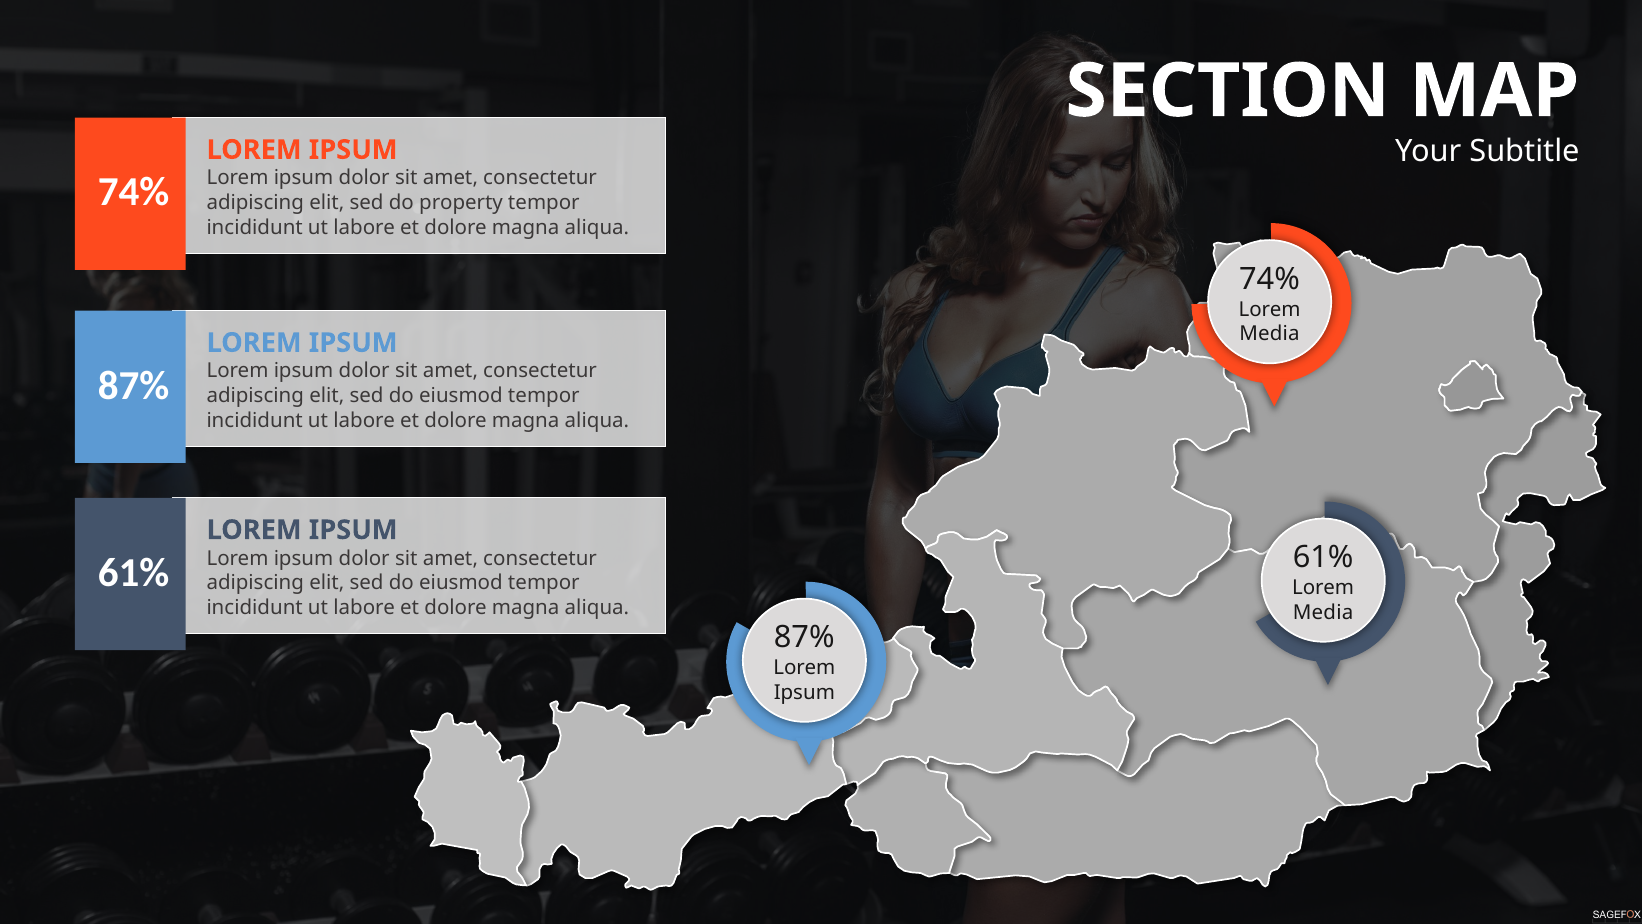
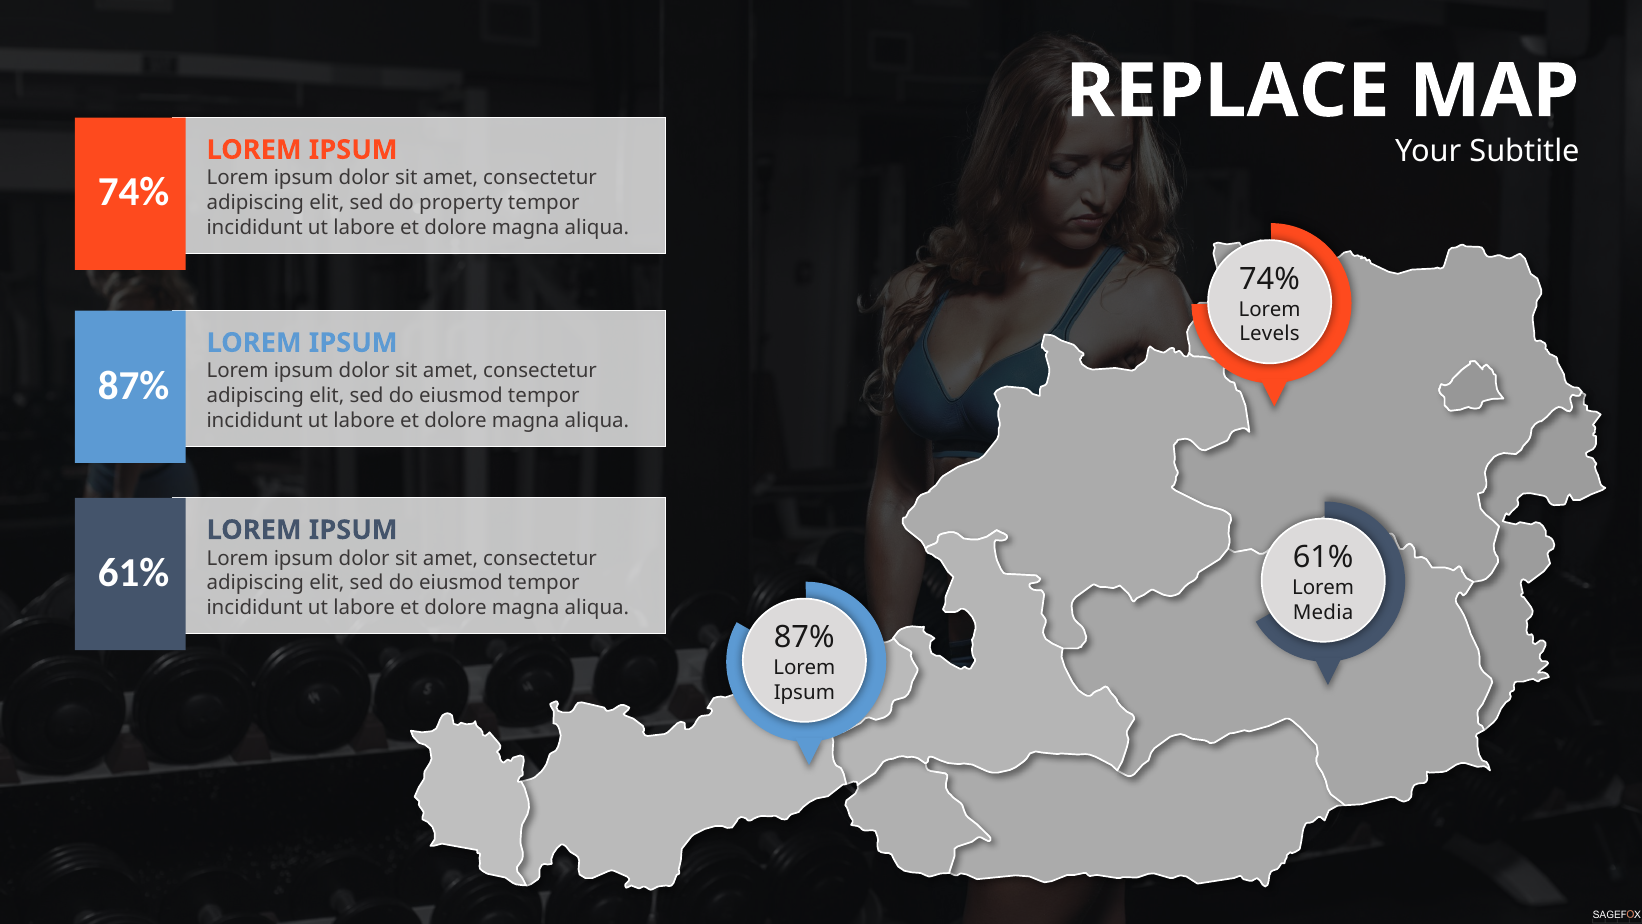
SECTION: SECTION -> REPLACE
Media at (1269, 334): Media -> Levels
